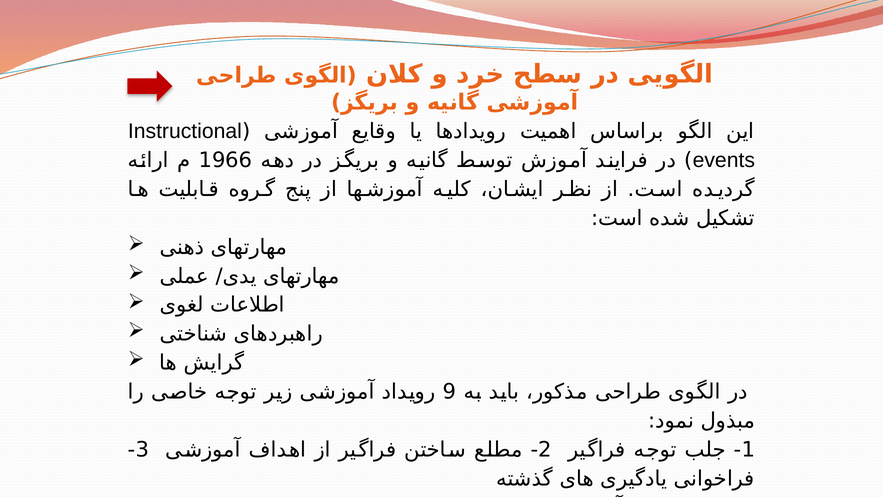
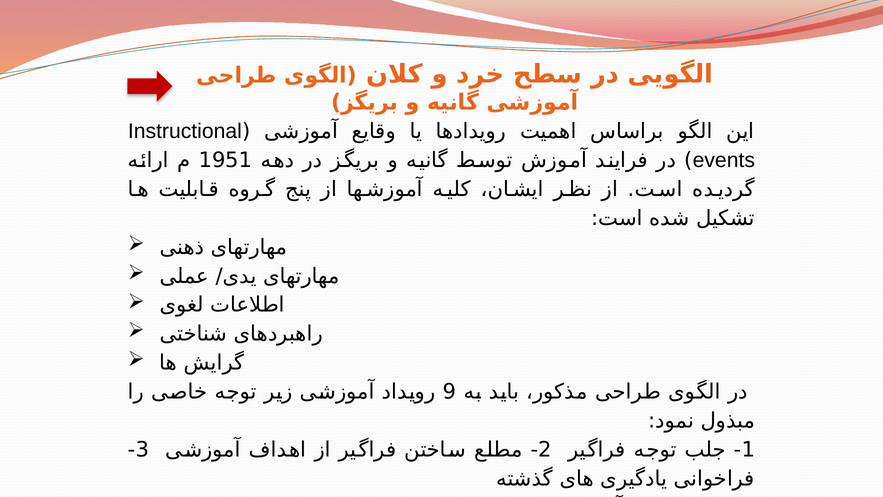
1966: 1966 -> 1951
